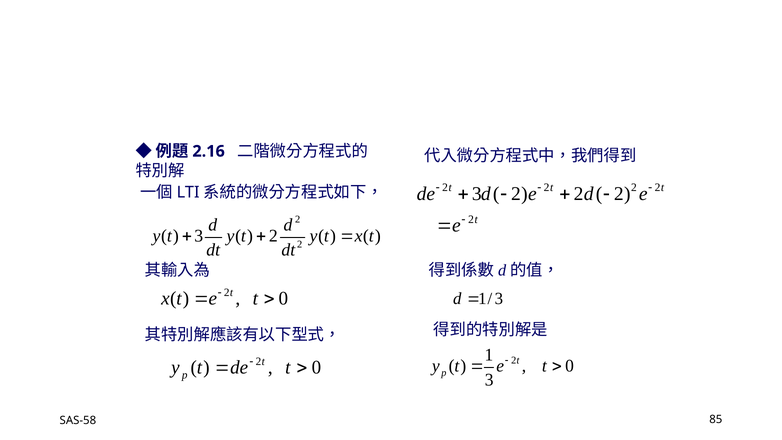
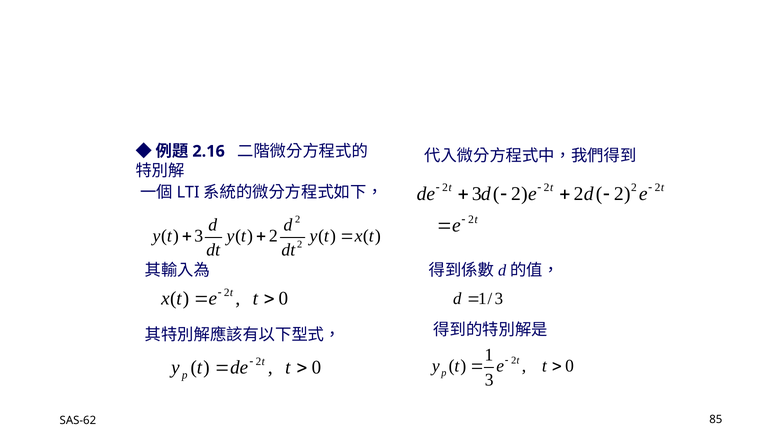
SAS-58: SAS-58 -> SAS-62
